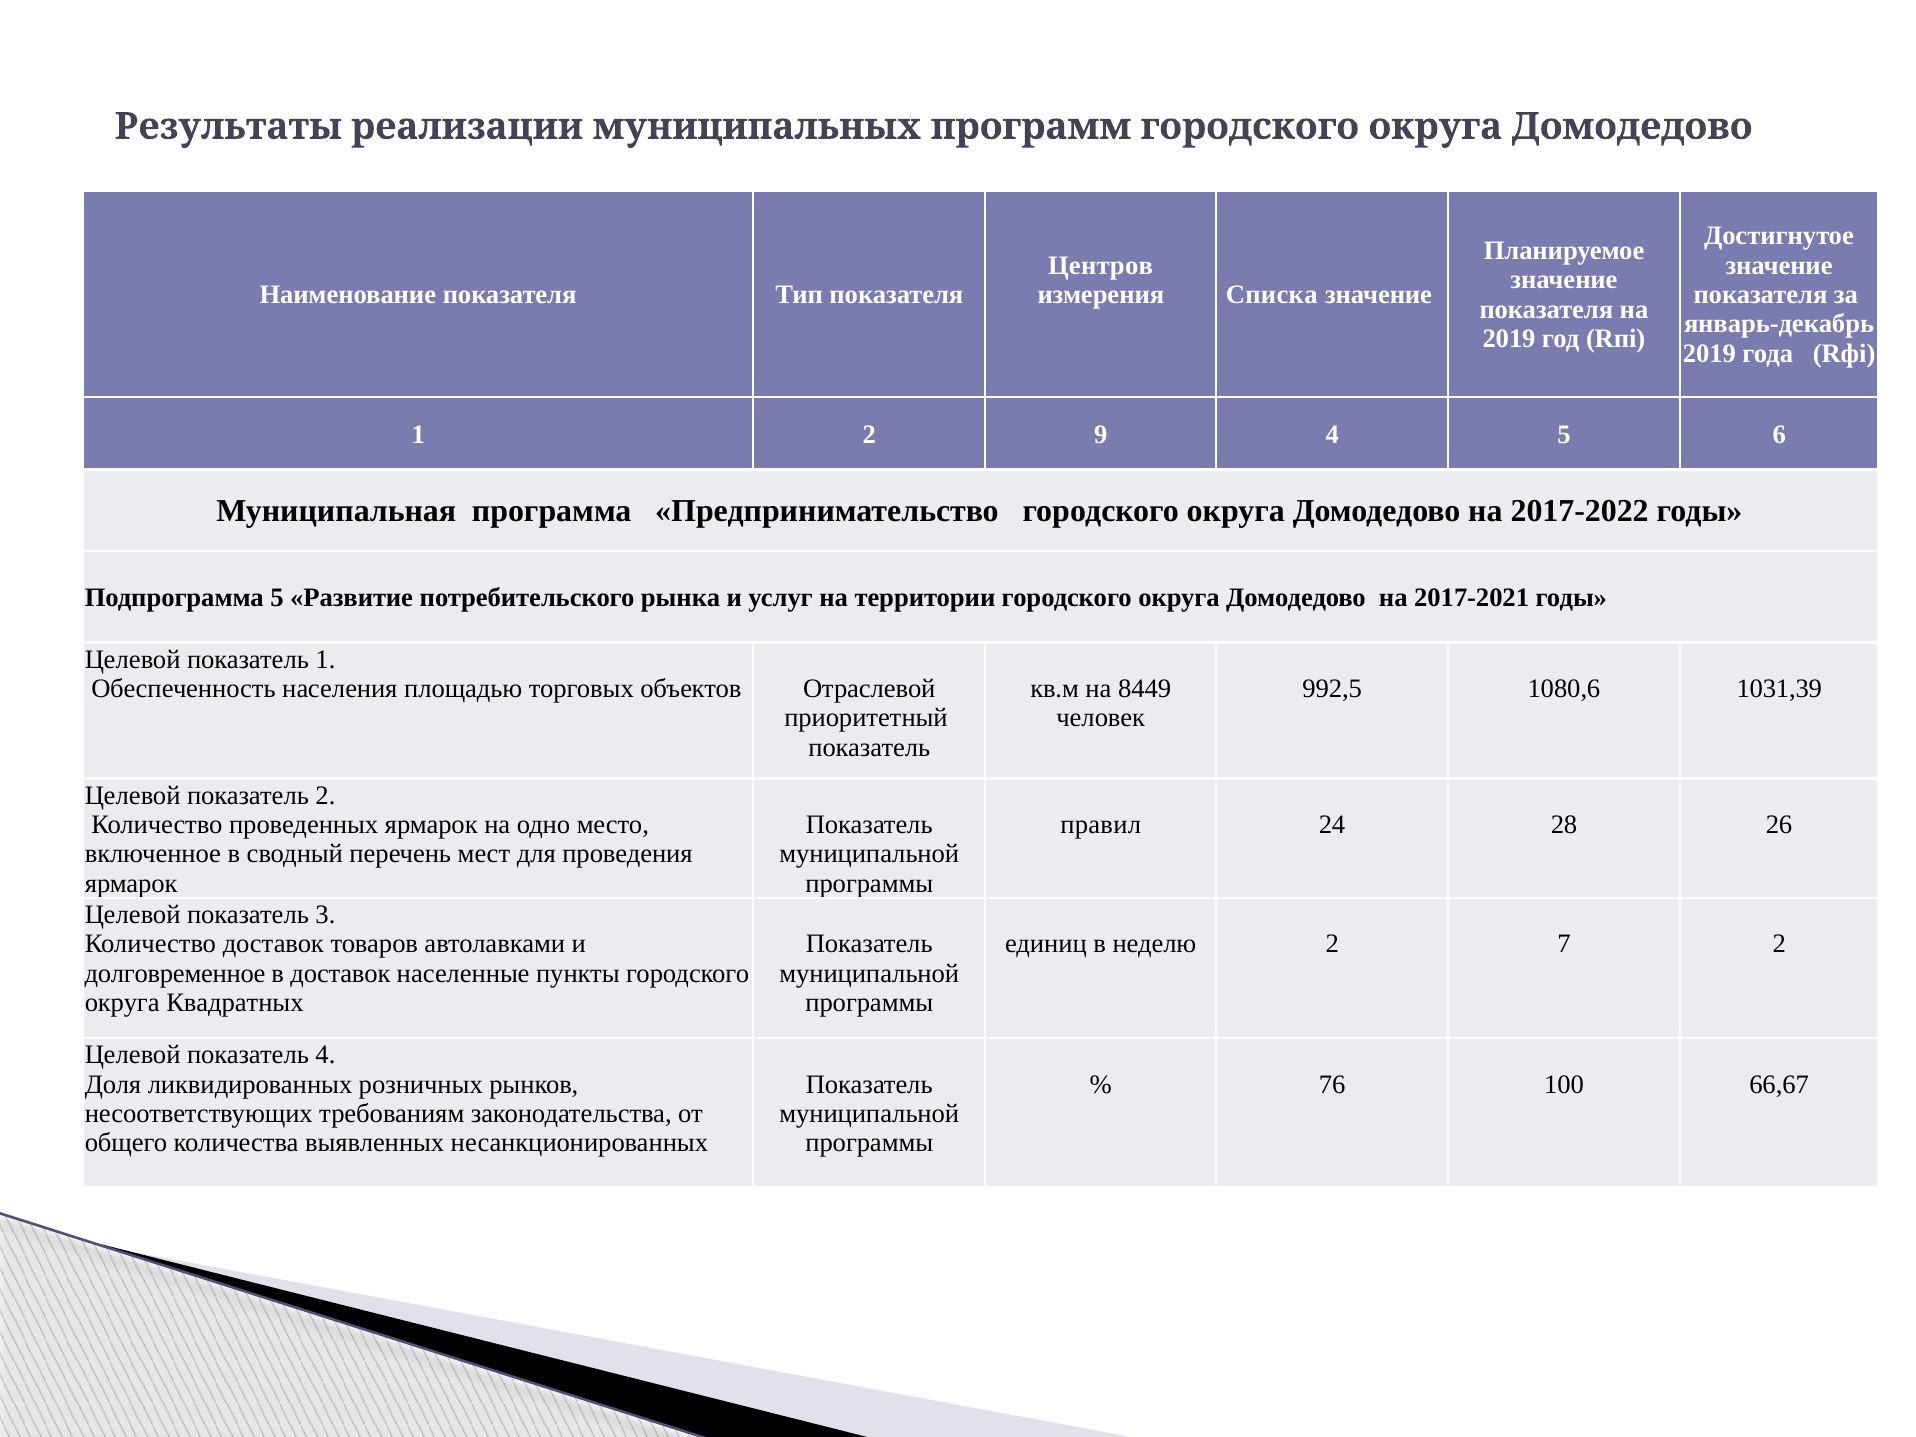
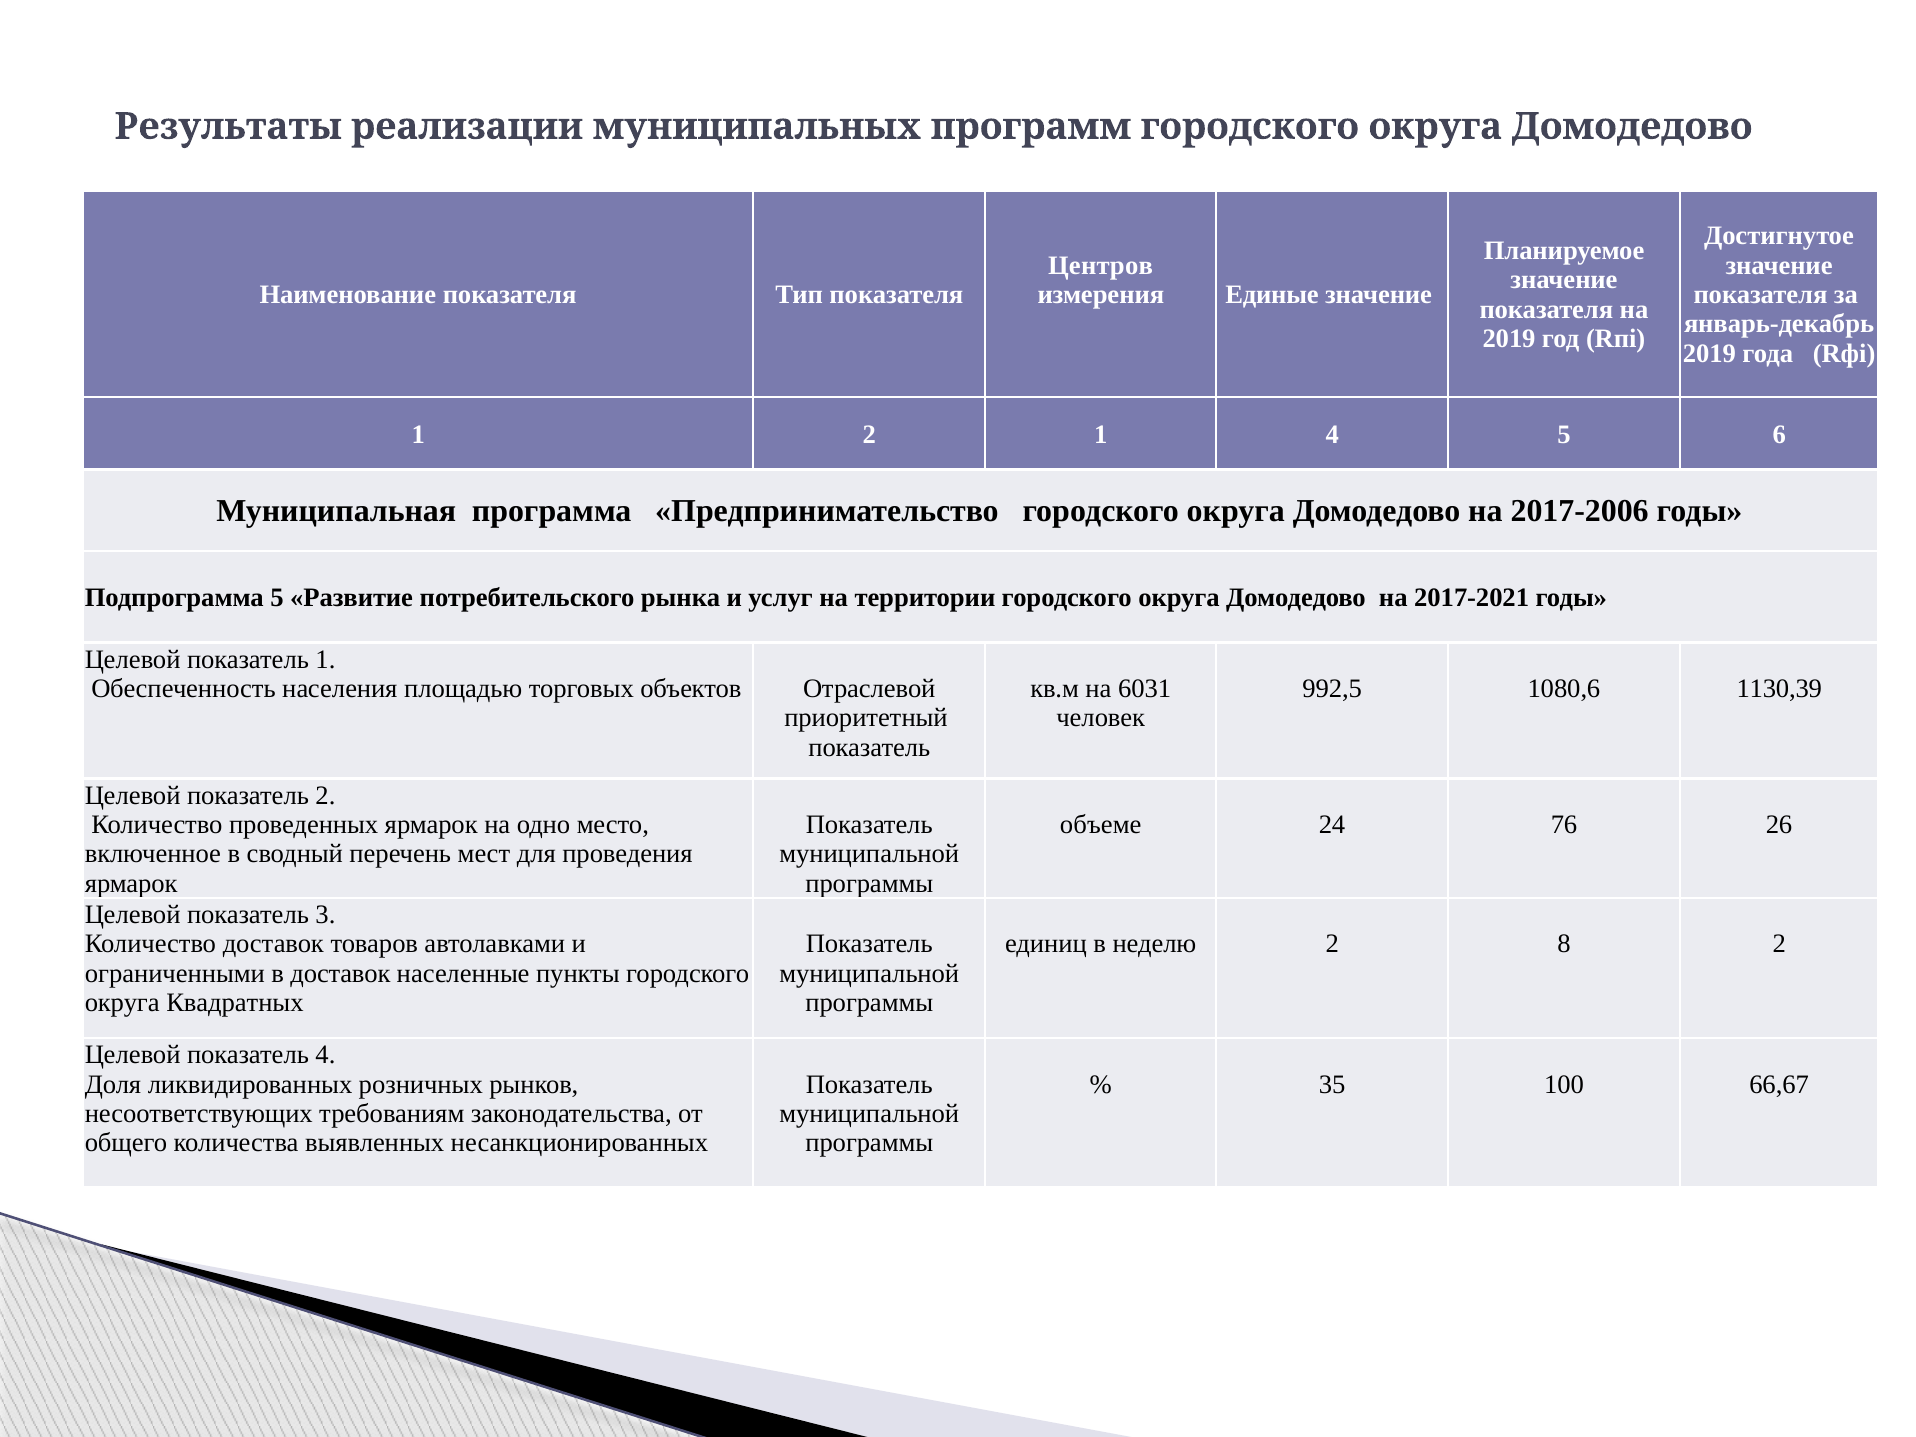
Списка: Списка -> Единые
2 9: 9 -> 1
2017-2022: 2017-2022 -> 2017-2006
8449: 8449 -> 6031
1031,39: 1031,39 -> 1130,39
правил: правил -> объеме
28: 28 -> 76
7: 7 -> 8
долговременное: долговременное -> ограниченными
76: 76 -> 35
